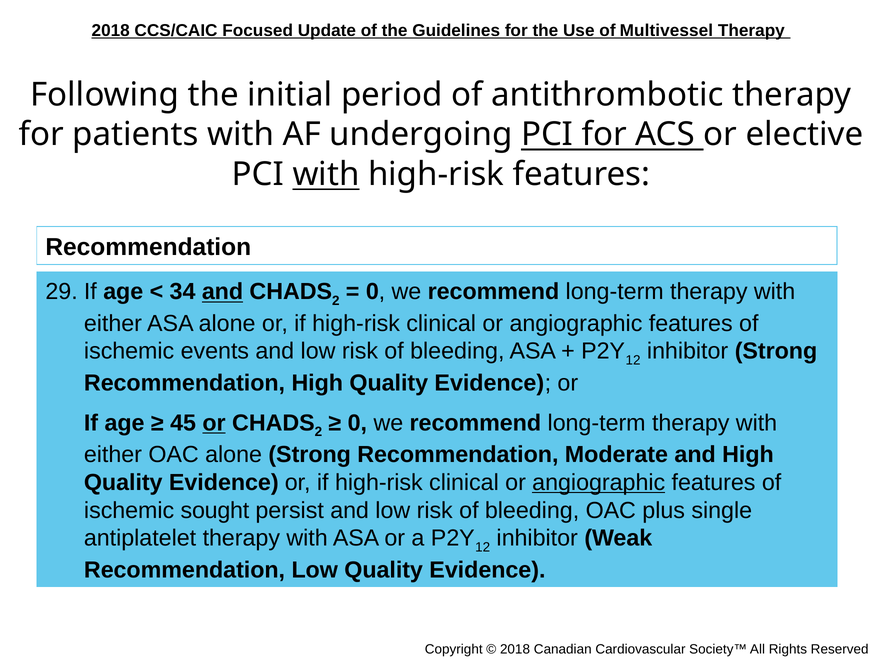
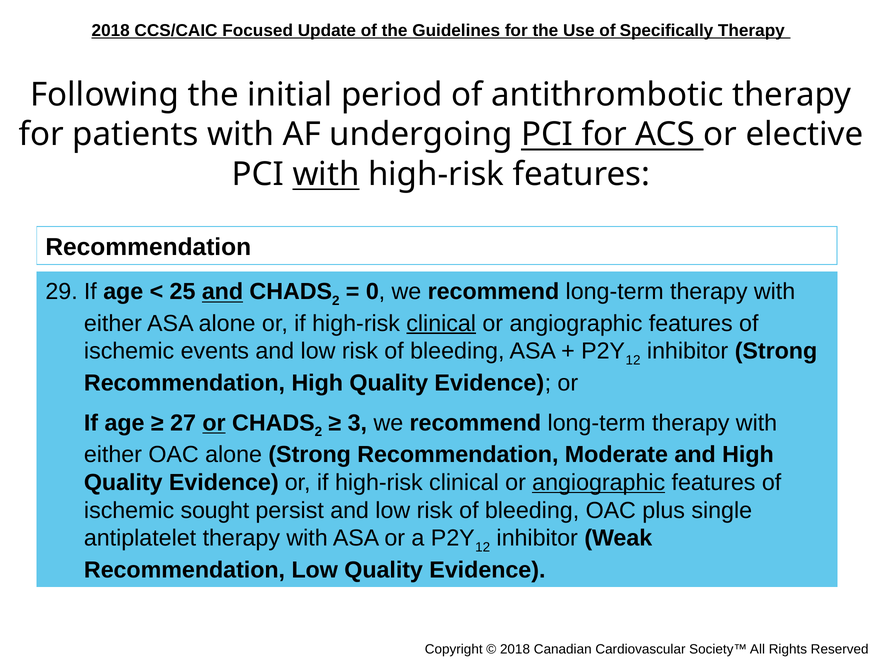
Multivessel: Multivessel -> Specifically
34: 34 -> 25
clinical at (441, 324) underline: none -> present
45: 45 -> 27
0 at (357, 423): 0 -> 3
